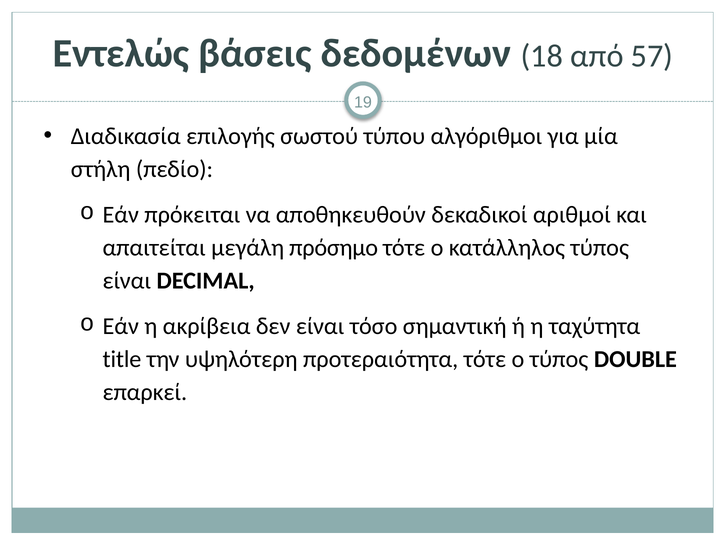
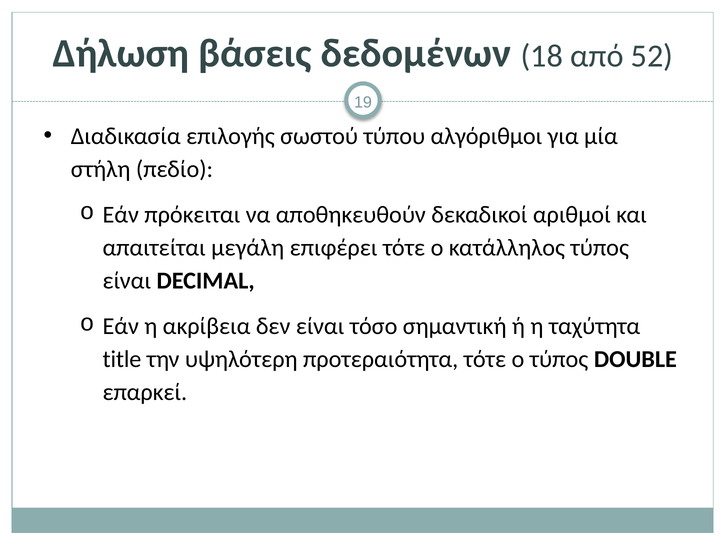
Εντελώς: Εντελώς -> Δήλωση
57: 57 -> 52
πρόσημο: πρόσημο -> επιφέρει
